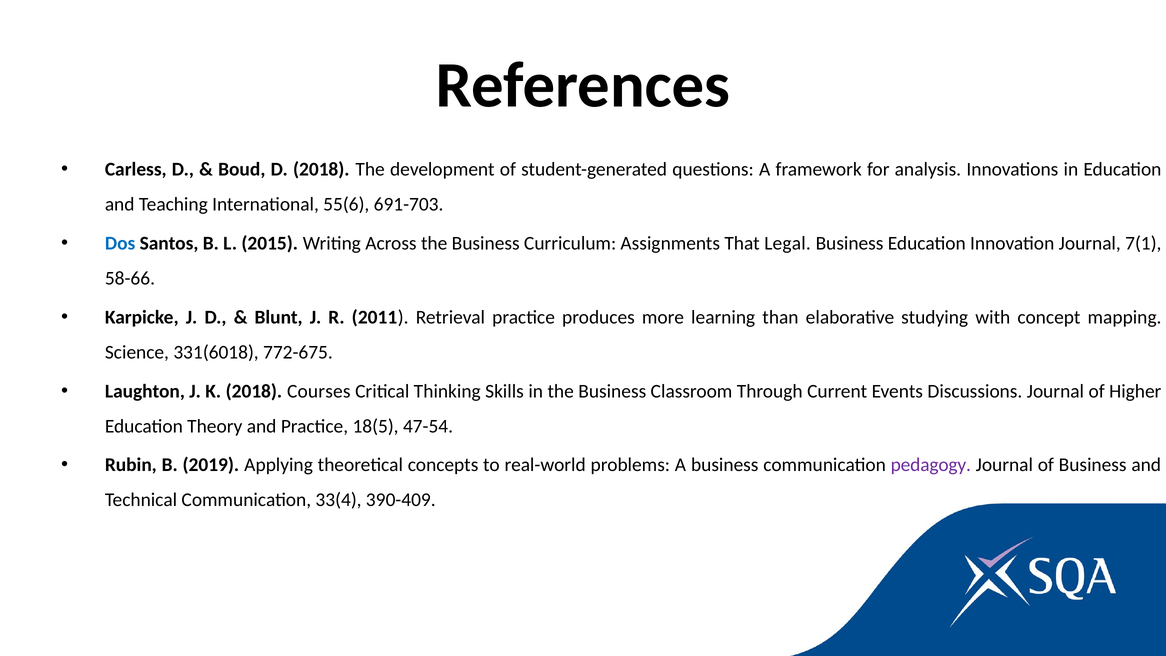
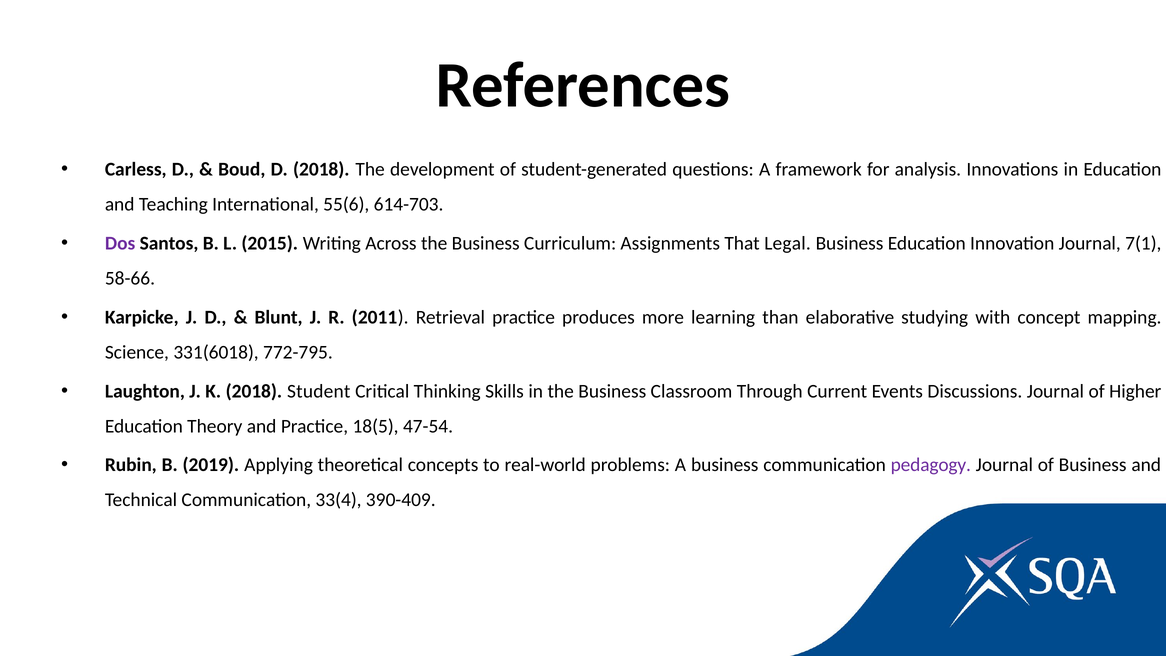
691-703: 691-703 -> 614-703
Dos colour: blue -> purple
772-675: 772-675 -> 772-795
Courses: Courses -> Student
